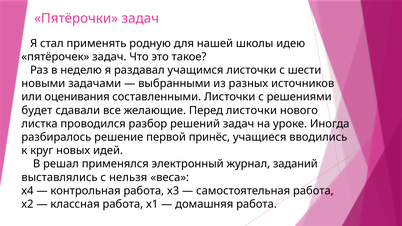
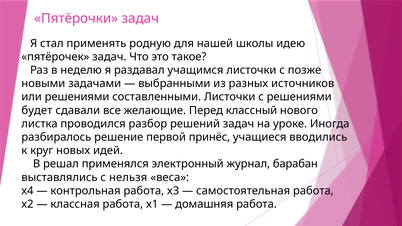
шести: шести -> позже
или оценивания: оценивания -> решениями
Перед листочки: листочки -> классный
заданий: заданий -> барабан
